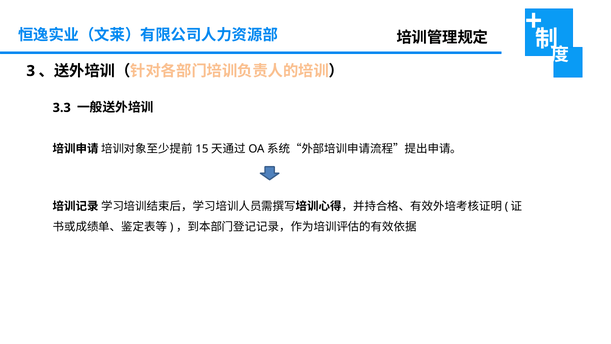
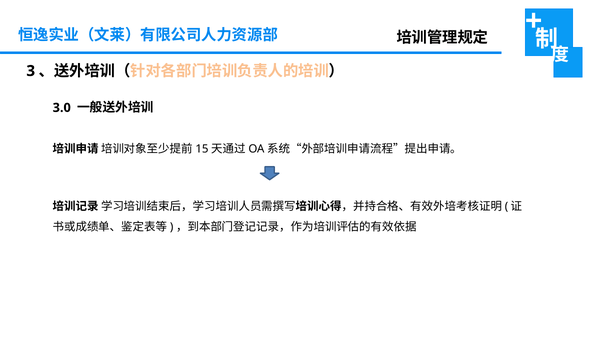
3.3: 3.3 -> 3.0
